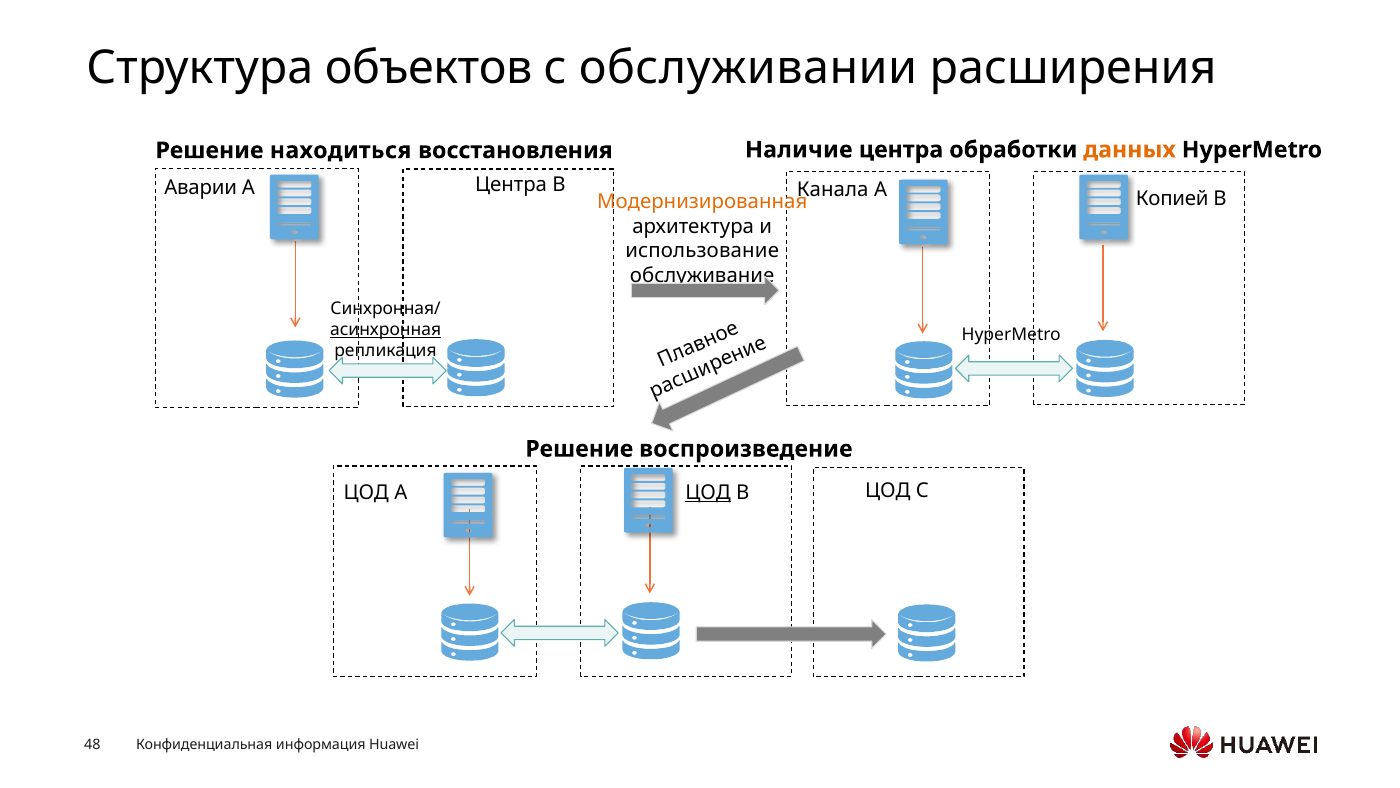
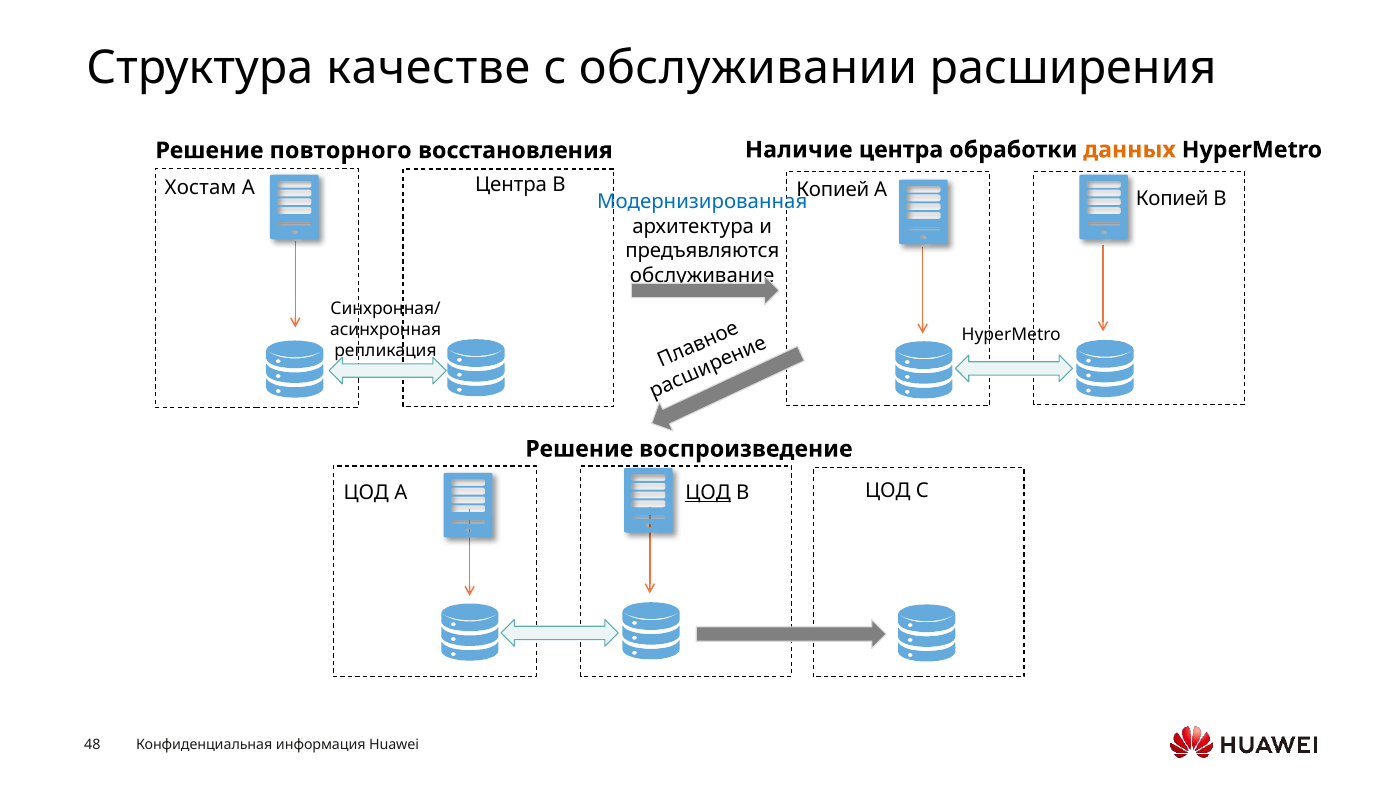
объектов: объектов -> качестве
находиться: находиться -> повторного
Аварии: Аварии -> Хостам
Канала at (833, 190): Канала -> Копией
Модернизированная colour: orange -> blue
использование: использование -> предъявляются
асинхронная underline: present -> none
